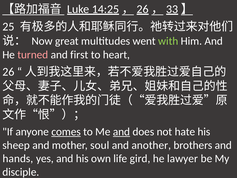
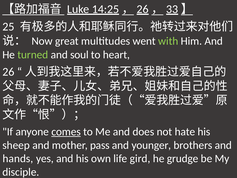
turned colour: pink -> light green
first: first -> soul
and at (121, 132) underline: present -> none
soul: soul -> pass
another: another -> younger
lawyer: lawyer -> grudge
